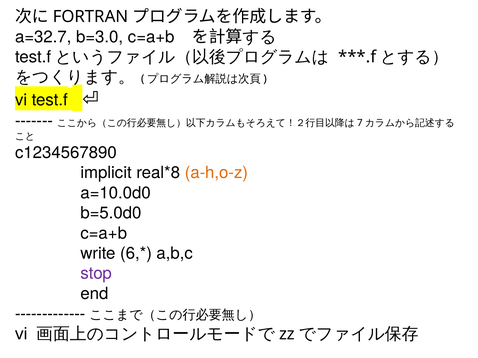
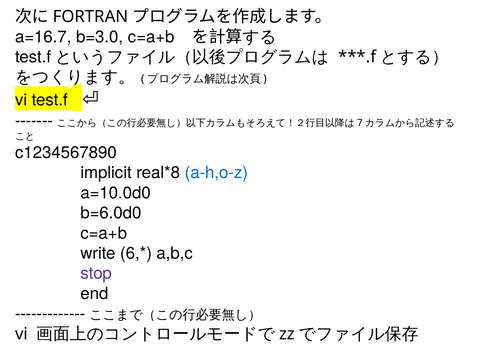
a=32.7: a=32.7 -> a=16.7
a-h,o-z colour: orange -> blue
b=5.0d0: b=5.0d0 -> b=6.0d0
